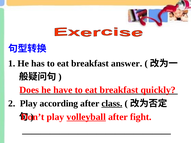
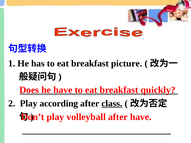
answer: answer -> picture
volleyball underline: present -> none
after fight: fight -> have
